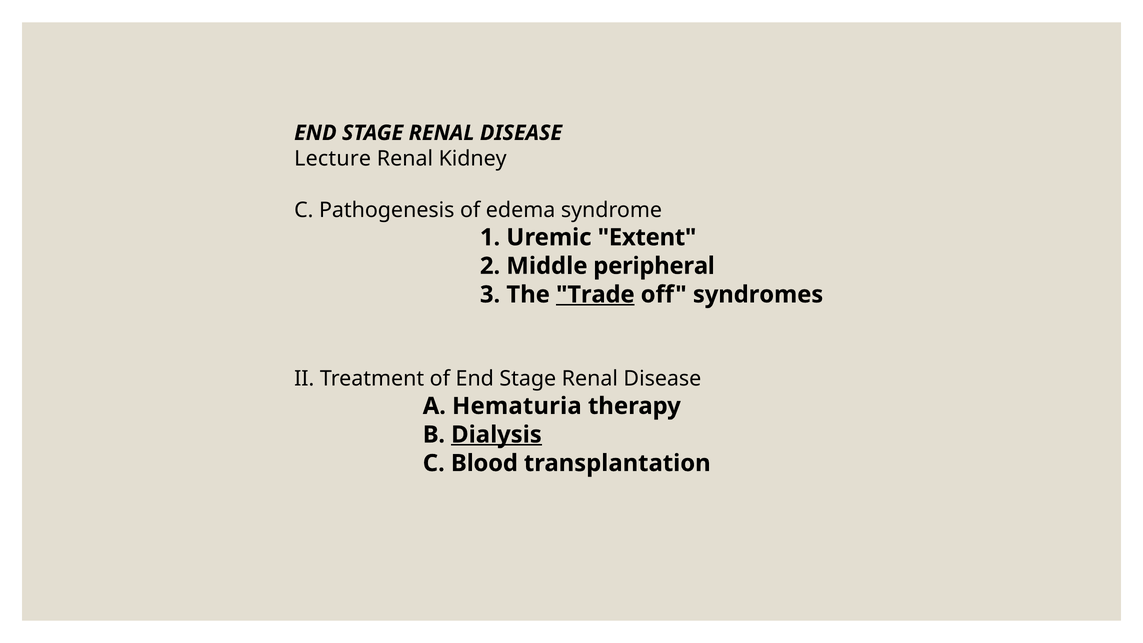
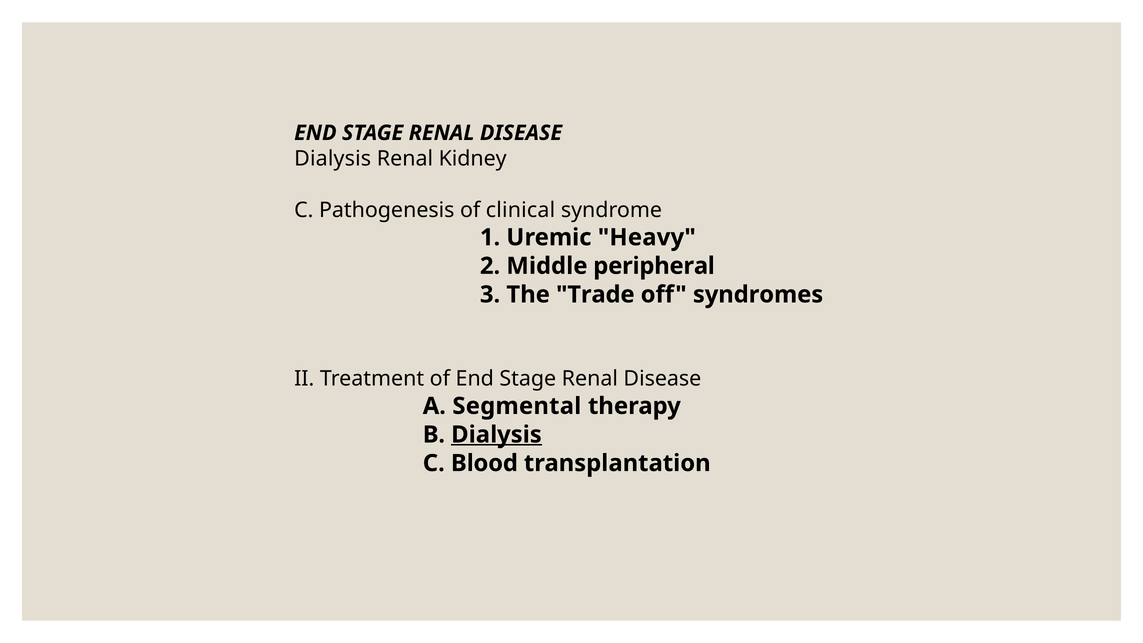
Lecture at (333, 159): Lecture -> Dialysis
edema: edema -> clinical
Extent: Extent -> Heavy
Trade underline: present -> none
Hematuria: Hematuria -> Segmental
